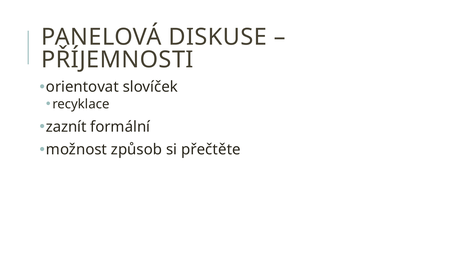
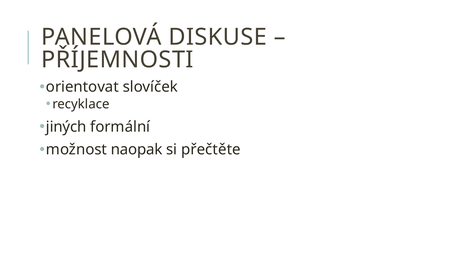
zaznít: zaznít -> jiných
způsob: způsob -> naopak
